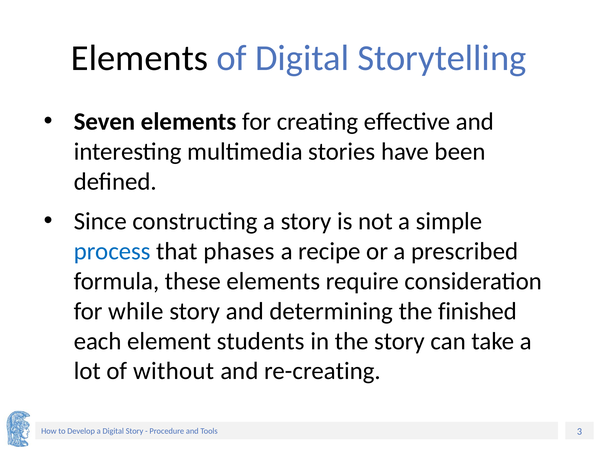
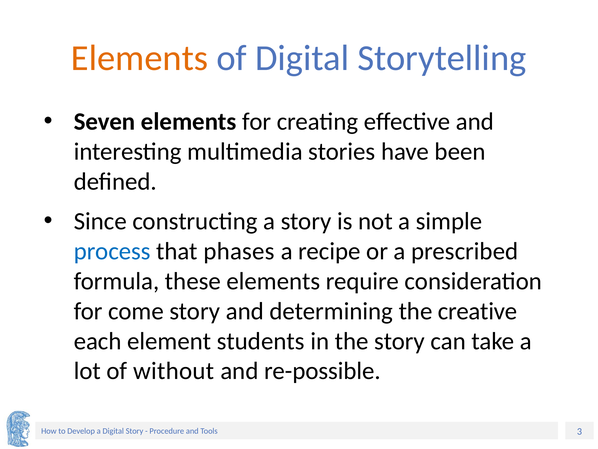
Elements at (140, 58) colour: black -> orange
while: while -> come
finished: finished -> creative
re-creating: re-creating -> re-possible
